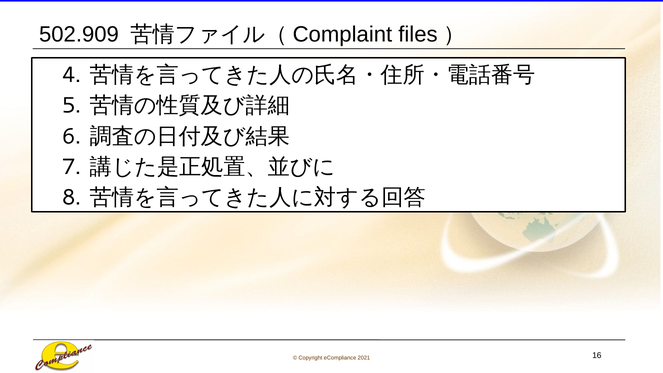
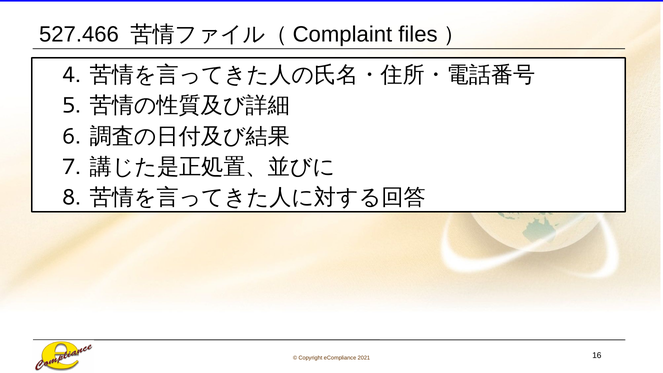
502.909: 502.909 -> 527.466
